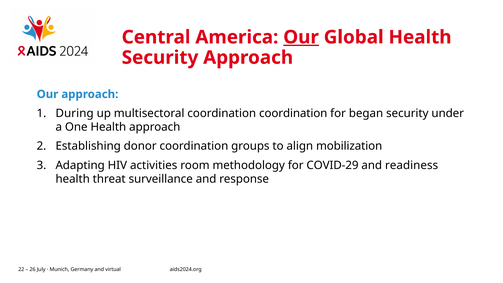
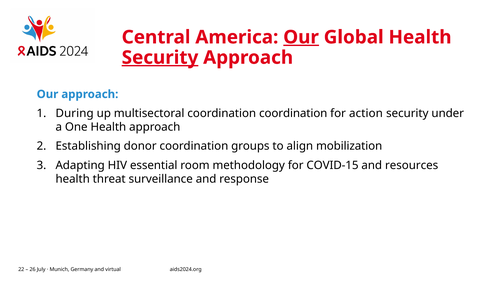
Security at (160, 58) underline: none -> present
began: began -> action
activities: activities -> essential
COVID-29: COVID-29 -> COVID-15
readiness: readiness -> resources
